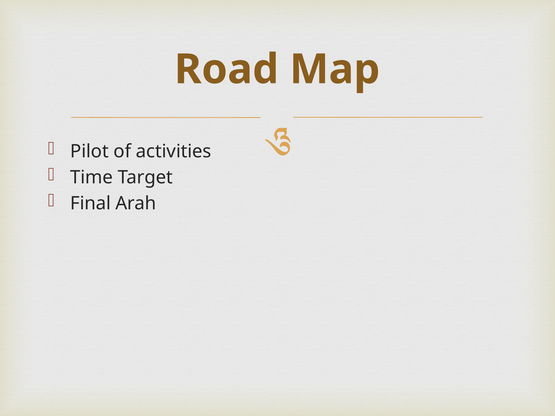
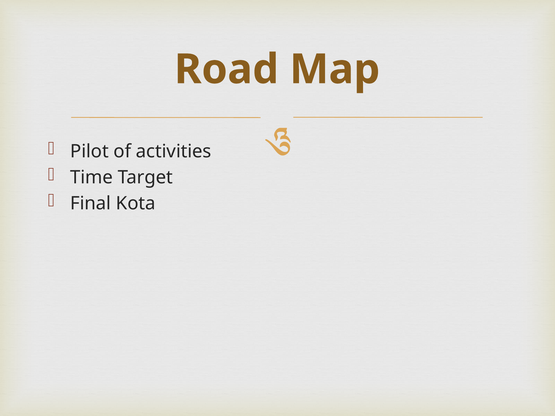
Arah: Arah -> Kota
